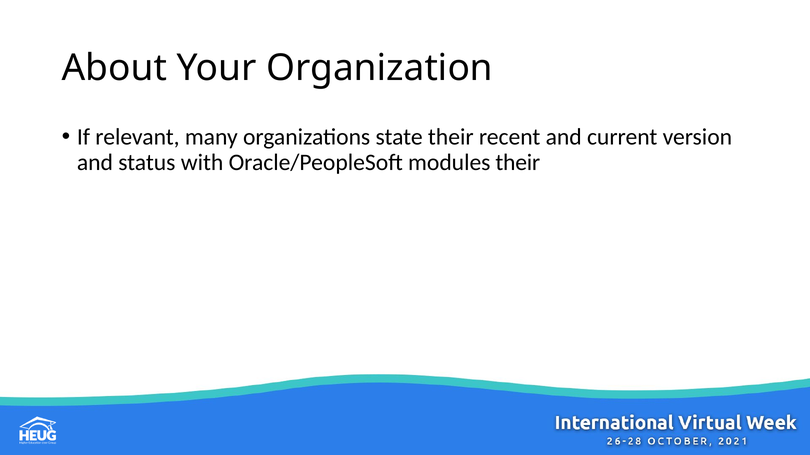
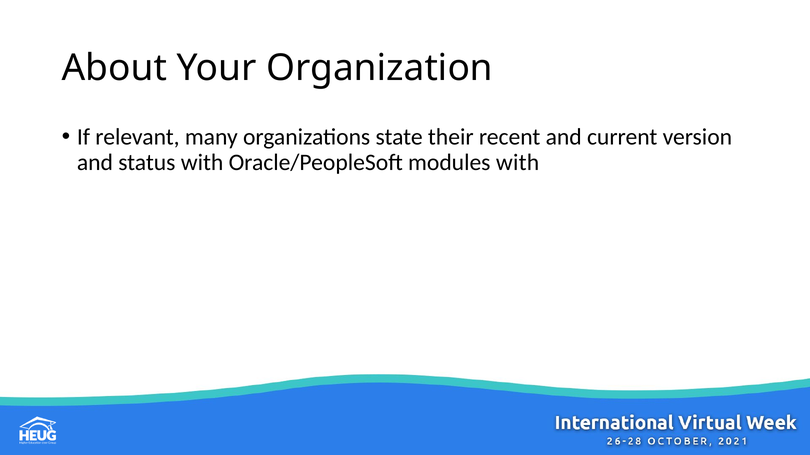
modules their: their -> with
